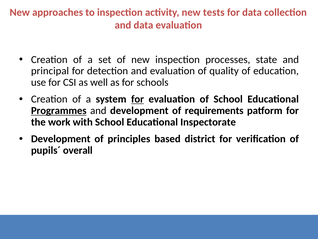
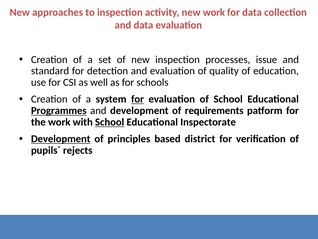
new tests: tests -> work
state: state -> issue
principal: principal -> standard
School at (110, 122) underline: none -> present
Development at (61, 139) underline: none -> present
overall: overall -> rejects
